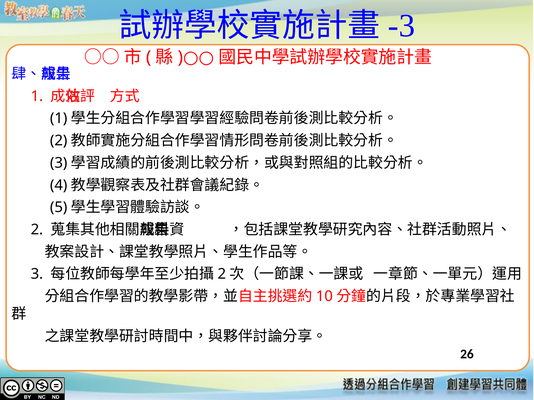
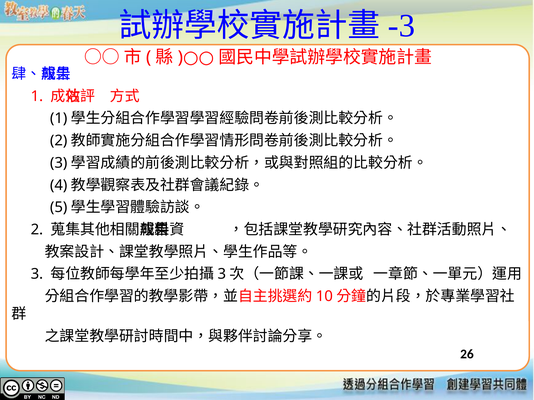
2 at (222, 274): 2 -> 3
